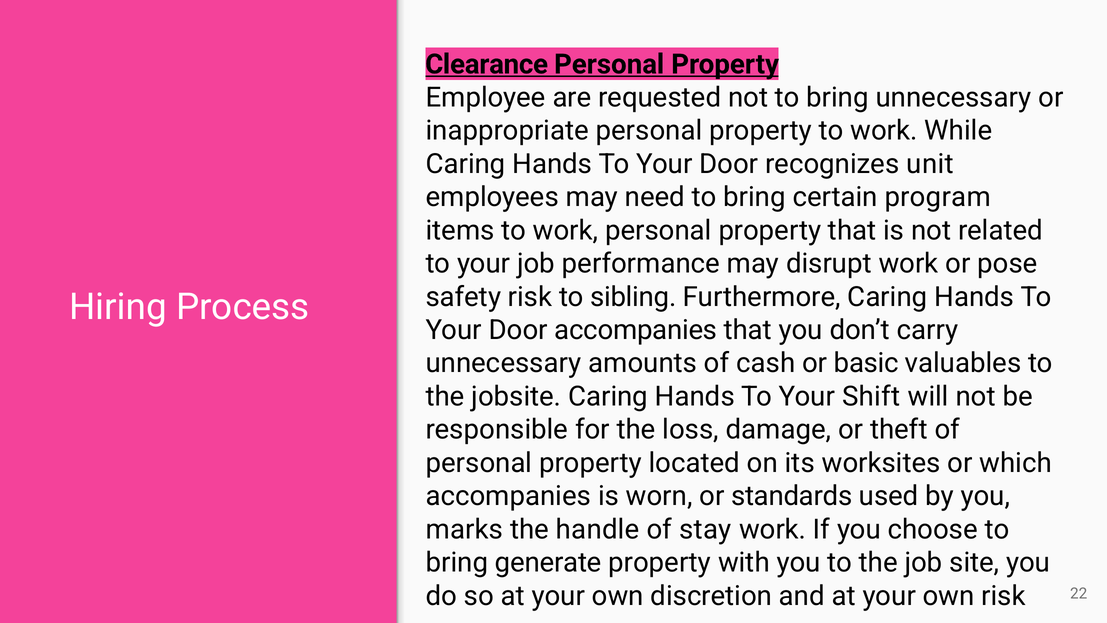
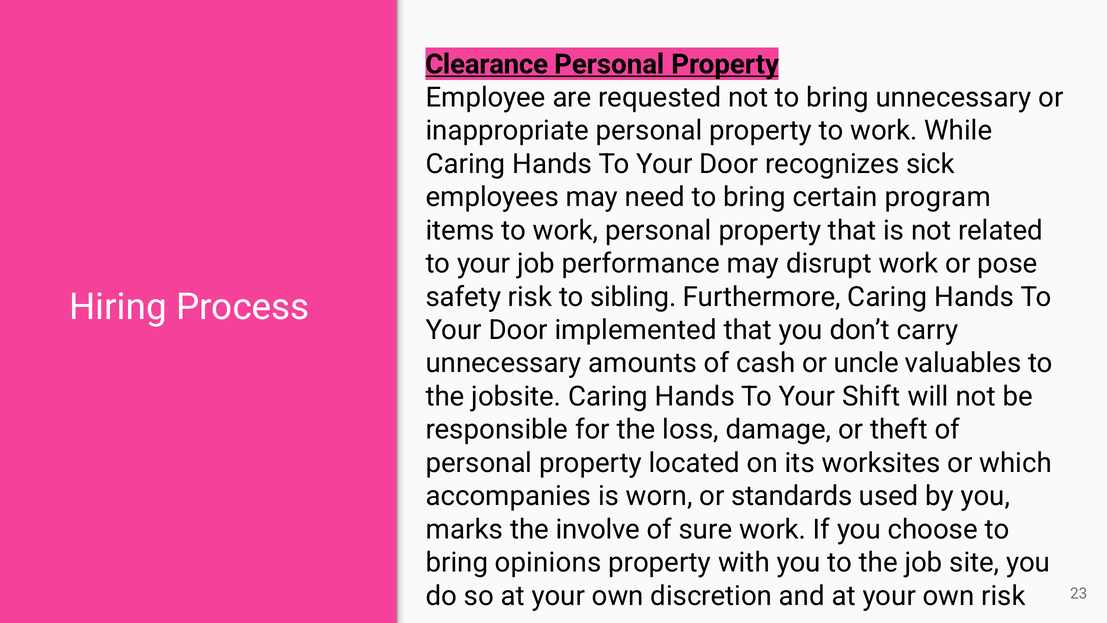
unit: unit -> sick
Door accompanies: accompanies -> implemented
basic: basic -> uncle
handle: handle -> involve
stay: stay -> sure
generate: generate -> opinions
22: 22 -> 23
